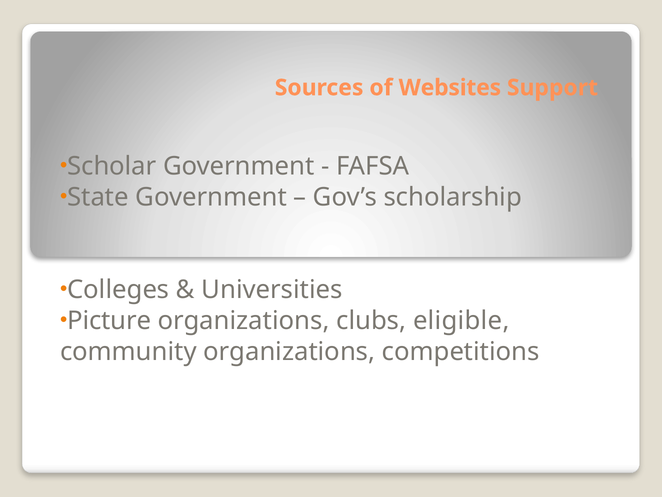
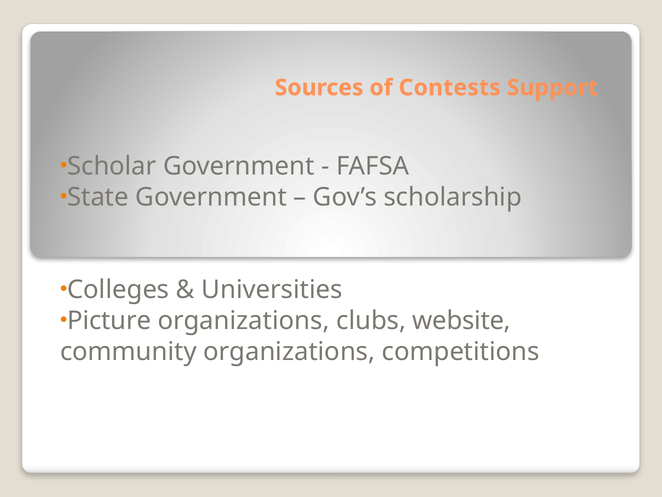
Websites: Websites -> Contests
eligible: eligible -> website
